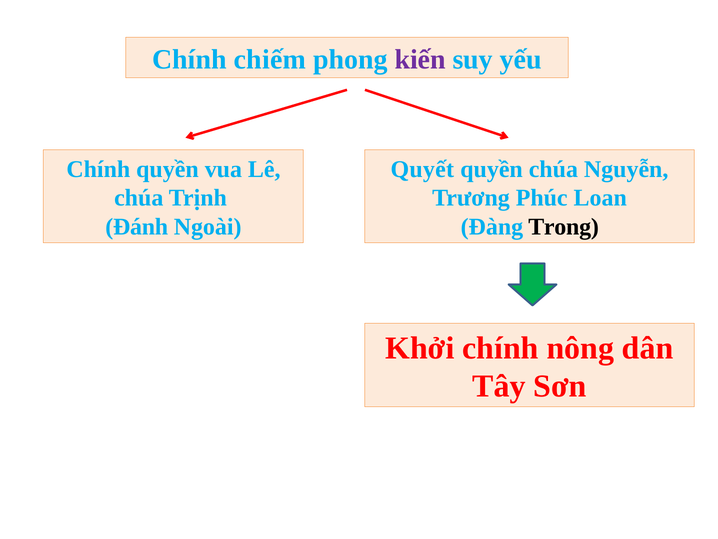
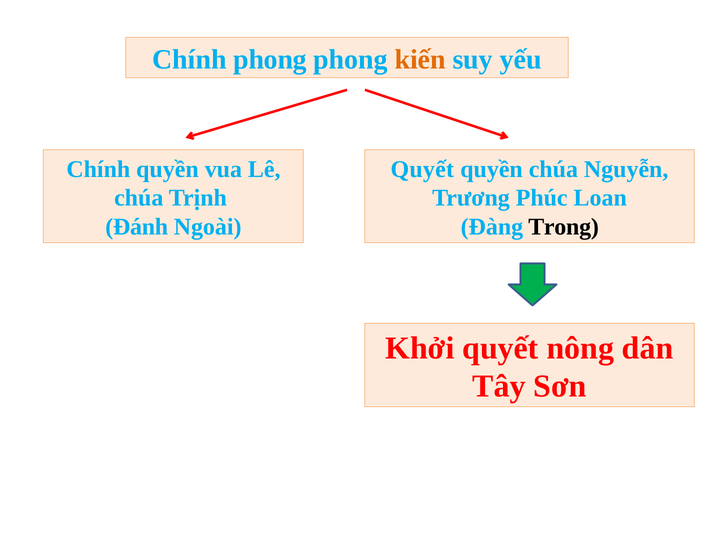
Chính chiếm: chiếm -> phong
kiến colour: purple -> orange
Khởi chính: chính -> quyết
